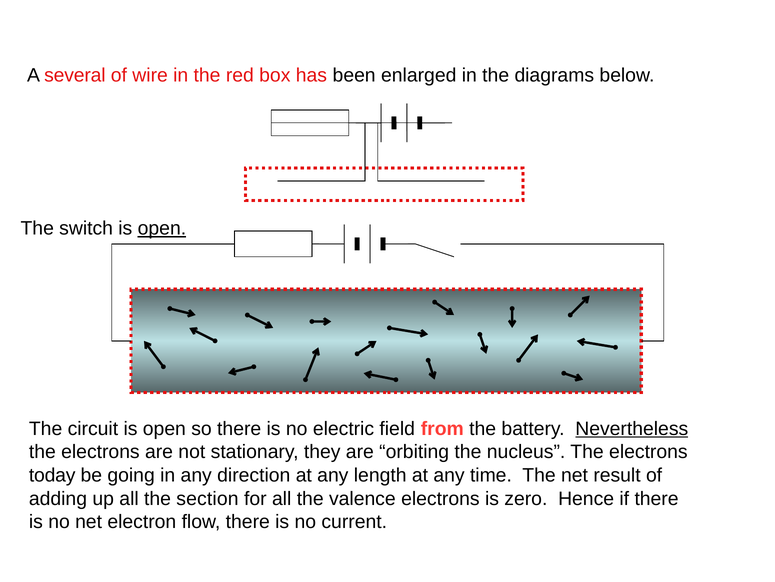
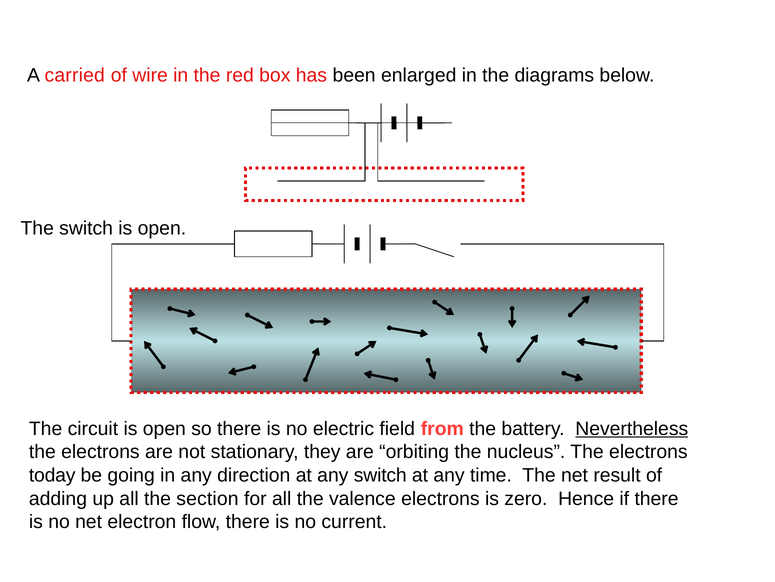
several: several -> carried
open at (162, 228) underline: present -> none
any length: length -> switch
